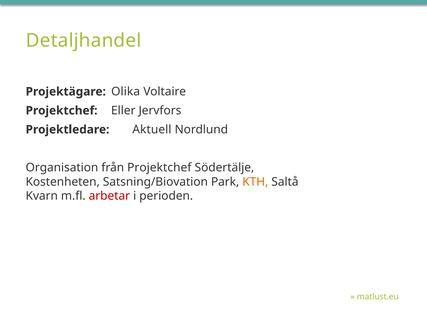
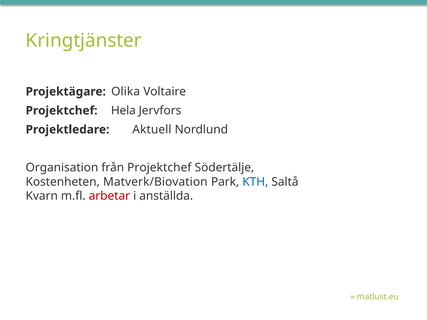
Detaljhandel: Detaljhandel -> Kringtjänster
Eller: Eller -> Hela
Satsning/Biovation: Satsning/Biovation -> Matverk/Biovation
KTH colour: orange -> blue
perioden: perioden -> anställda
